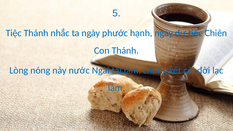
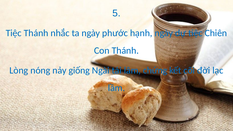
nước: nước -> giống
